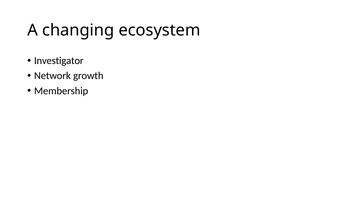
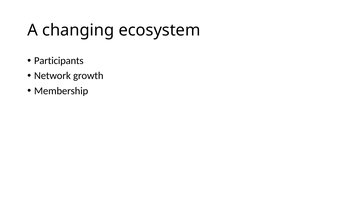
Investigator: Investigator -> Participants
